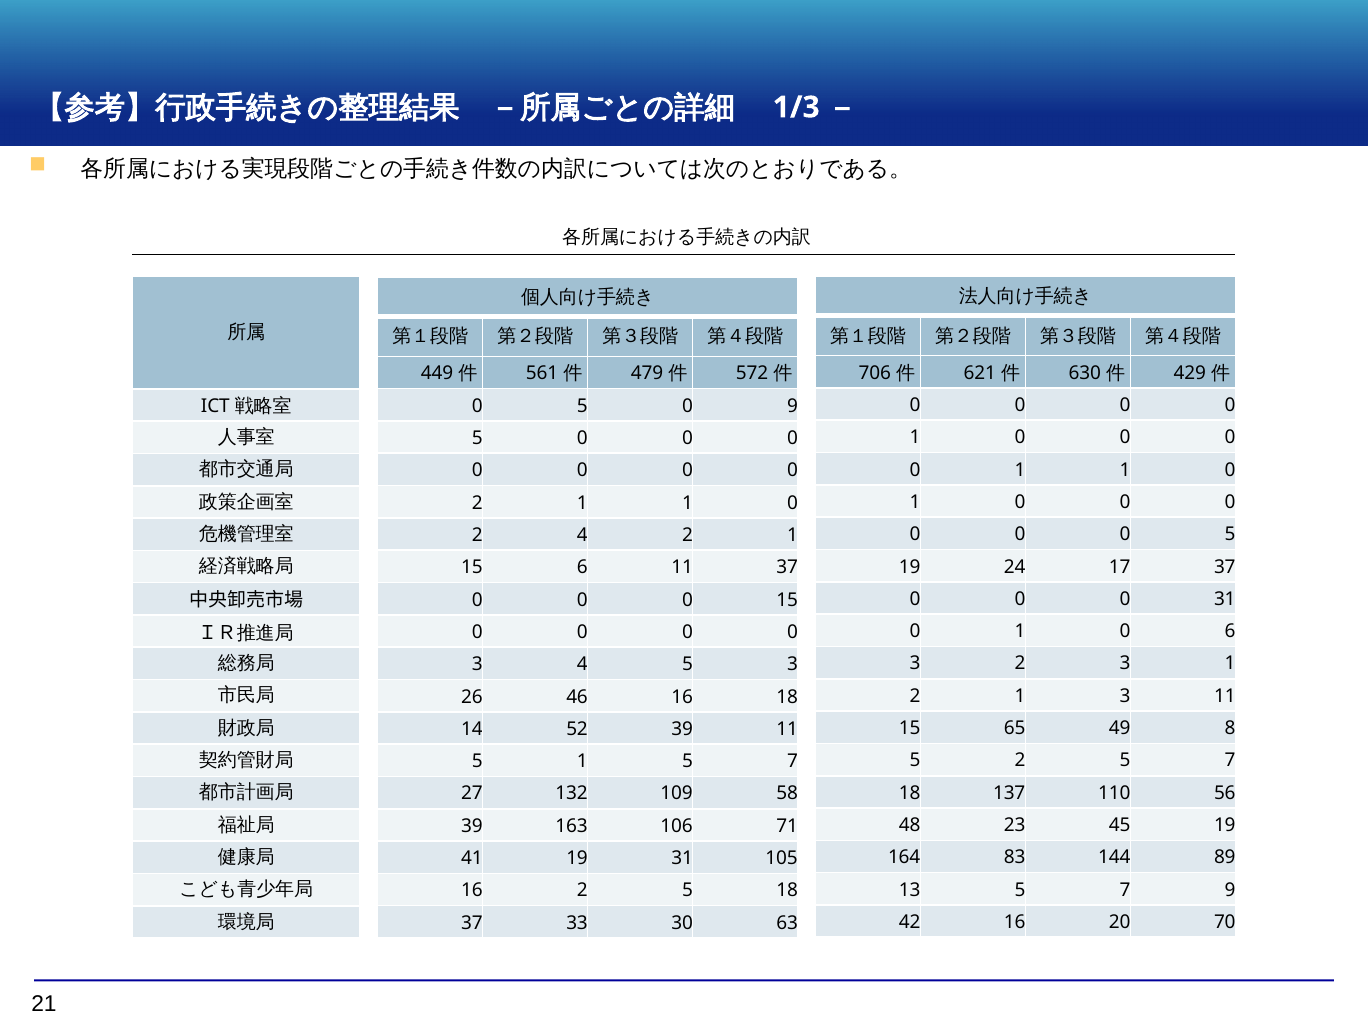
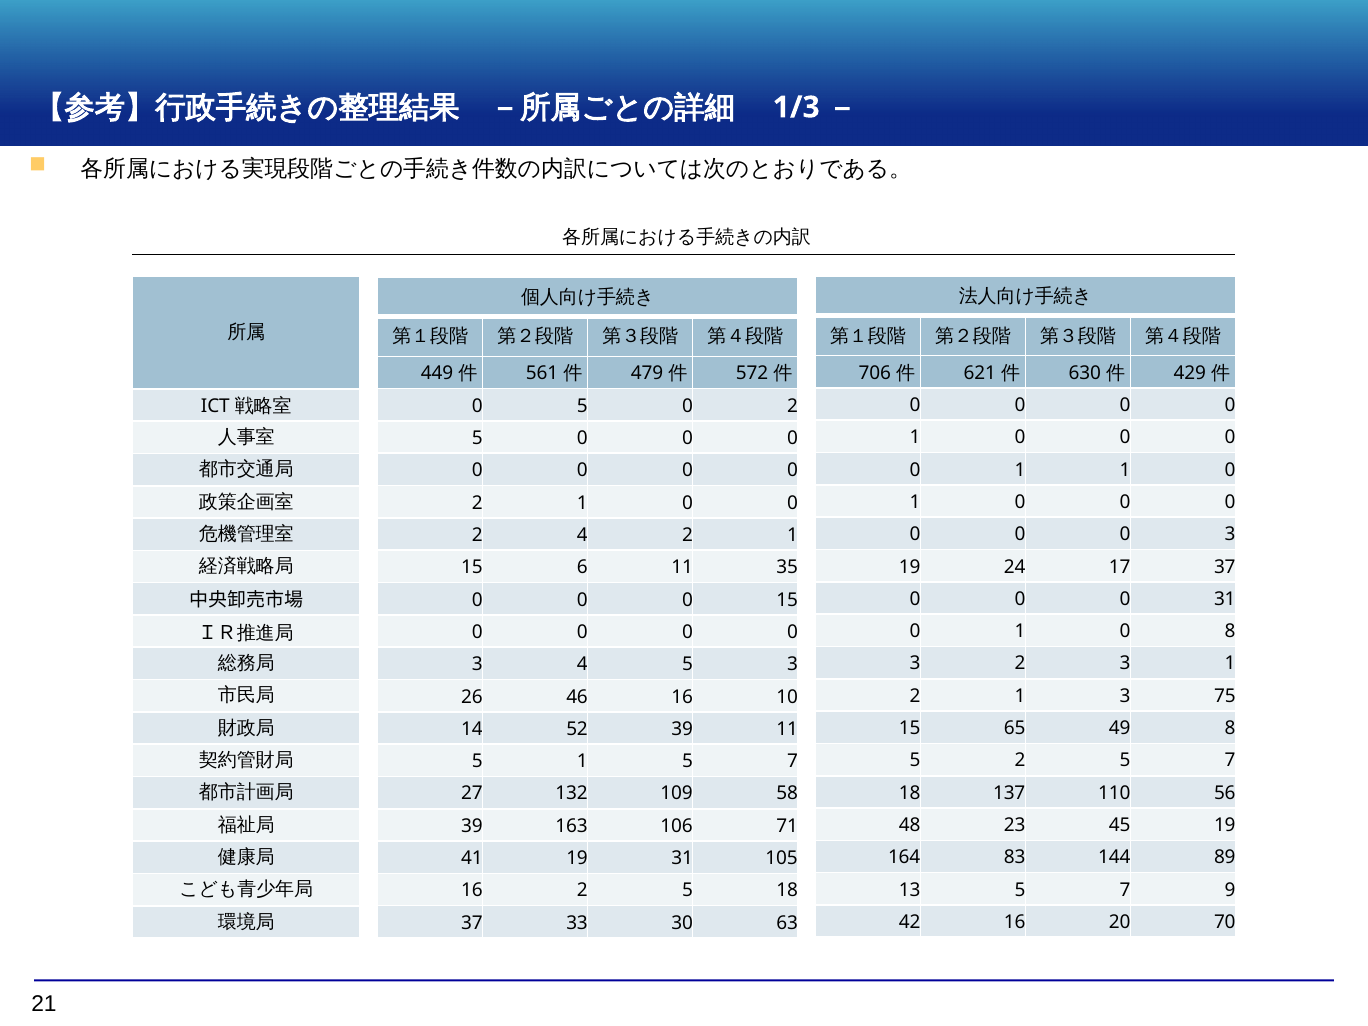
5 0 9: 9 -> 2
2 1 1: 1 -> 0
5 at (1230, 534): 5 -> 3
11 37: 37 -> 35
0 6: 6 -> 8
3 11: 11 -> 75
16 18: 18 -> 10
